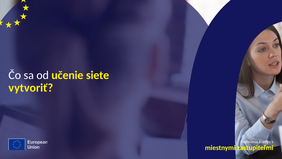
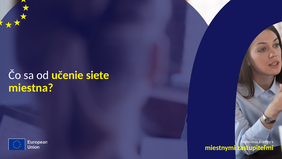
vytvoriť: vytvoriť -> miestna
